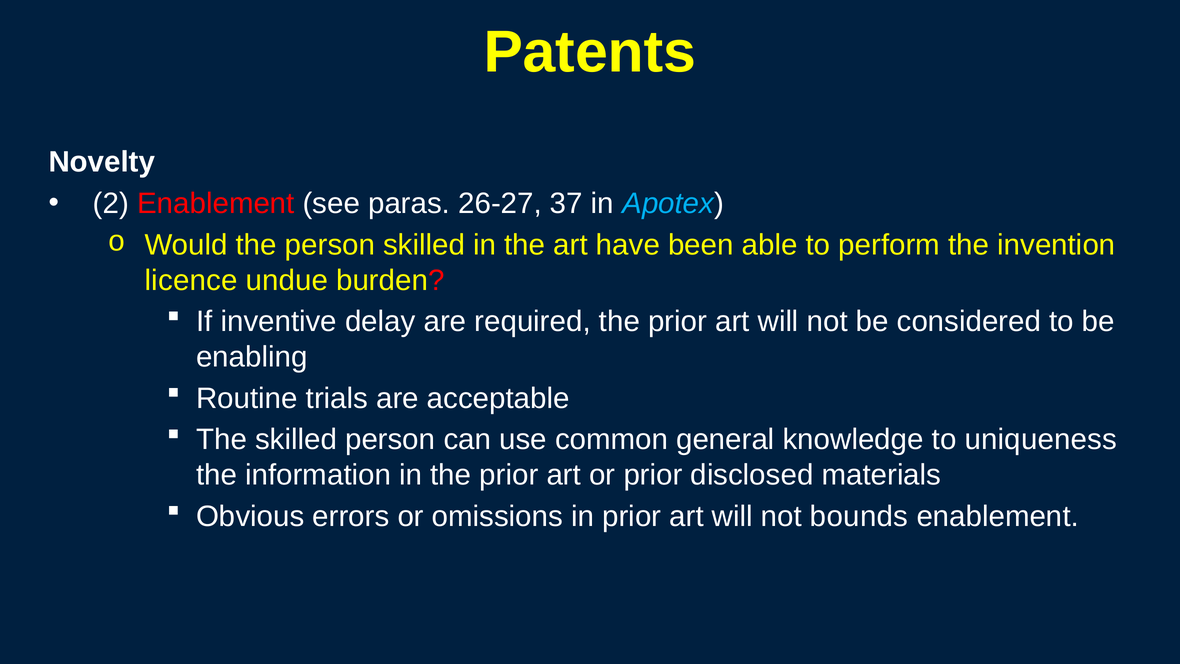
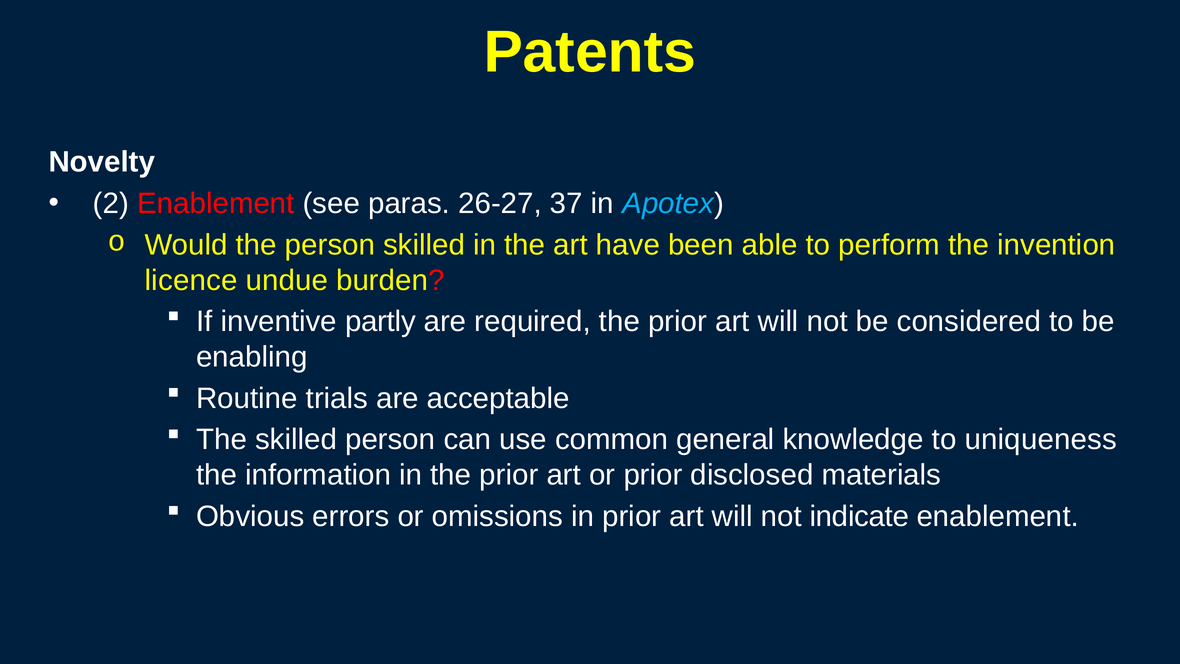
delay: delay -> partly
bounds: bounds -> indicate
